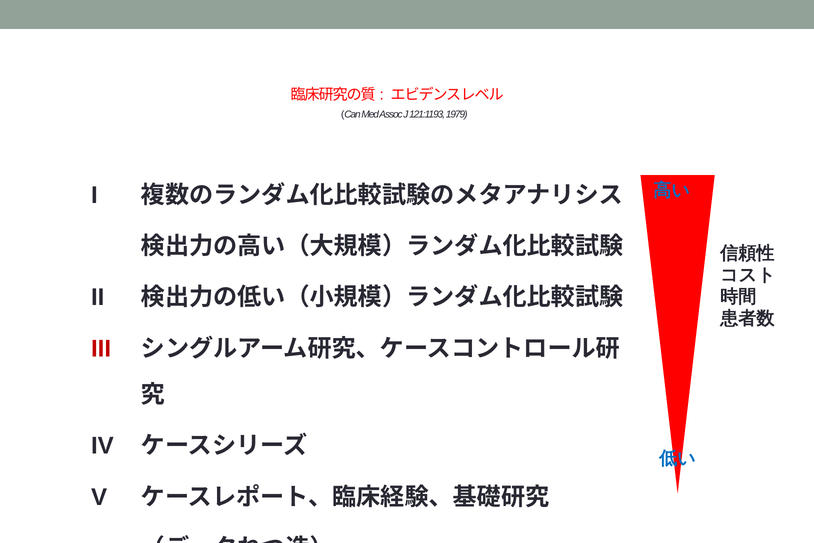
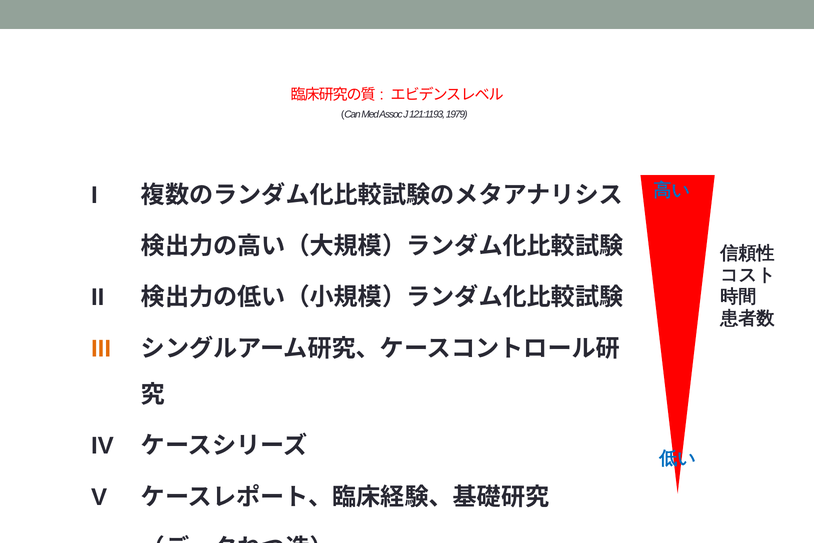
III colour: red -> orange
